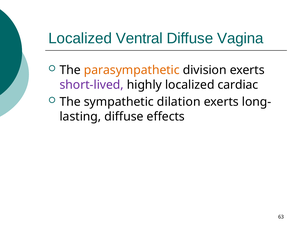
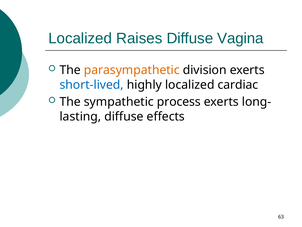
Ventral: Ventral -> Raises
short-lived colour: purple -> blue
dilation: dilation -> process
